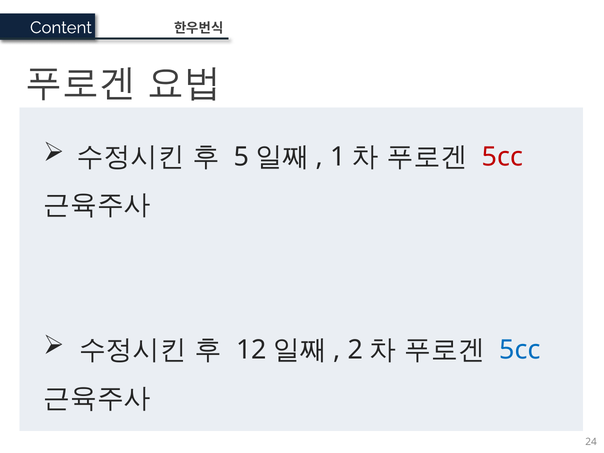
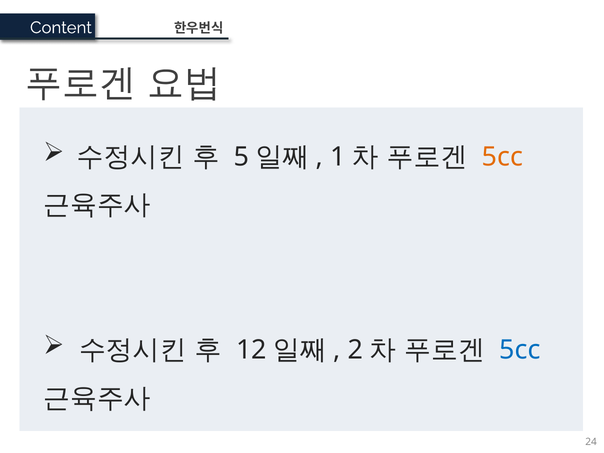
5cc at (502, 157) colour: red -> orange
